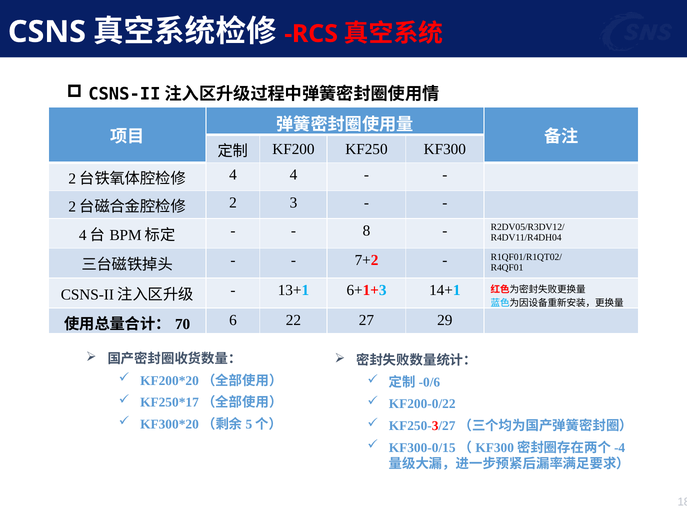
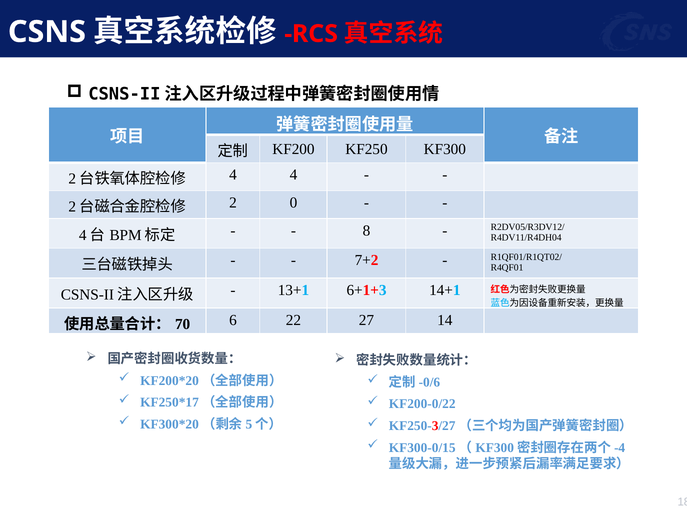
3: 3 -> 0
29: 29 -> 14
